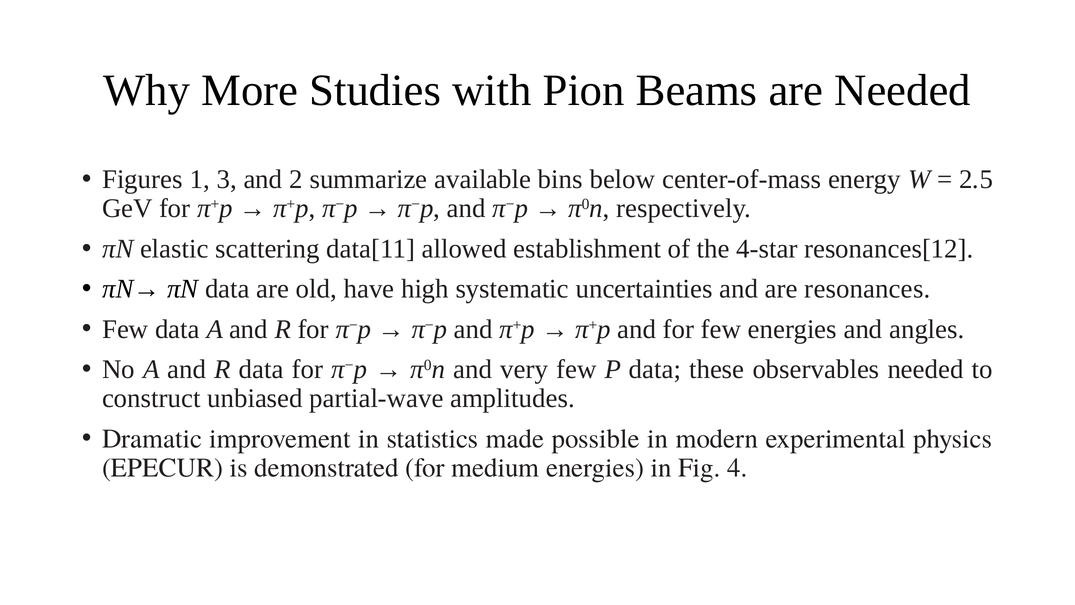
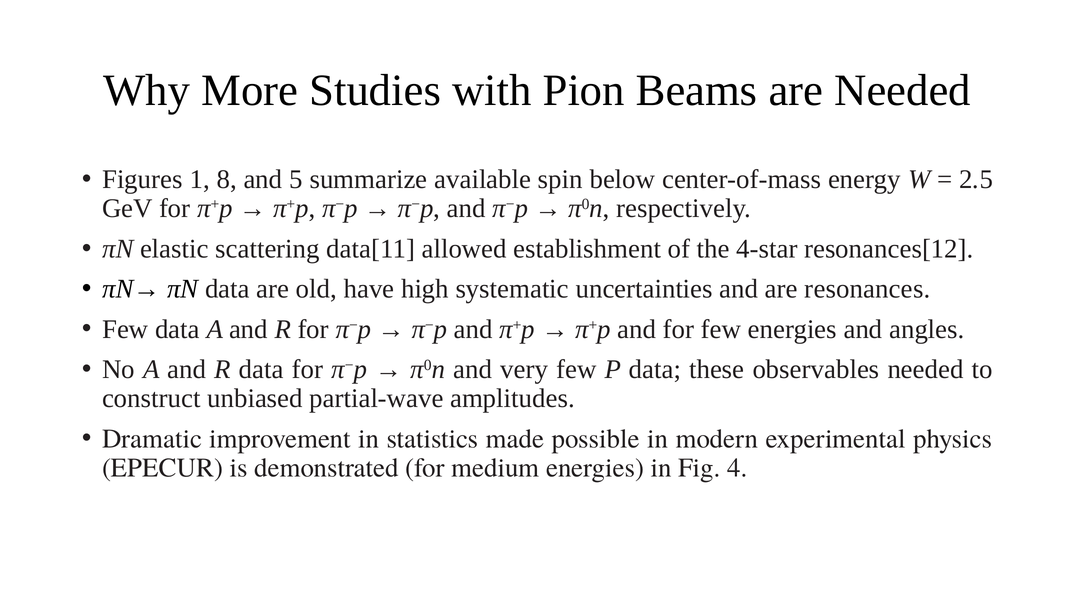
3: 3 -> 8
2: 2 -> 5
bins: bins -> spin
